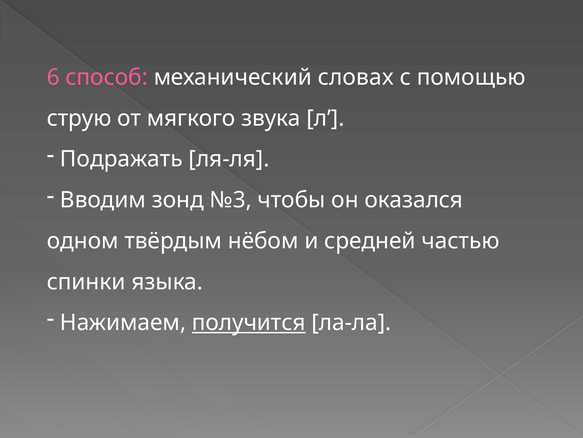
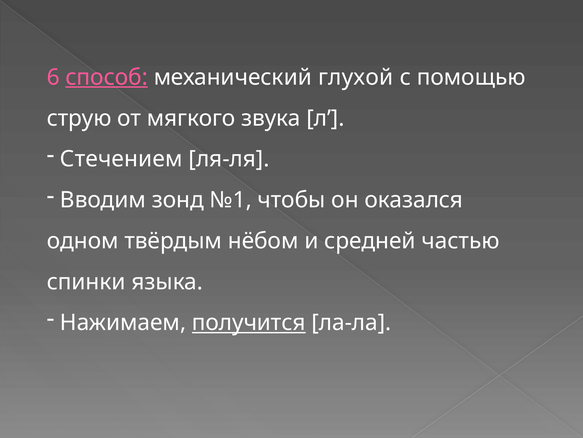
способ underline: none -> present
словах: словах -> глухой
Подражать: Подражать -> Стечением
№3: №3 -> №1
